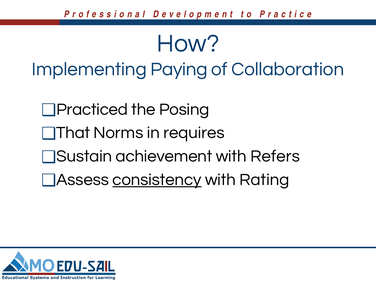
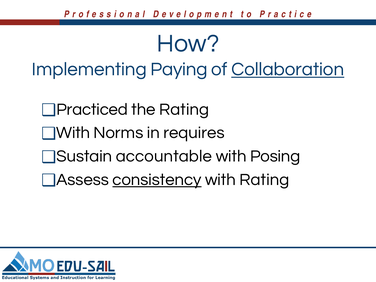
Collaboration underline: none -> present
the Posing: Posing -> Rating
That at (73, 133): That -> With
achievement: achievement -> accountable
Refers: Refers -> Posing
